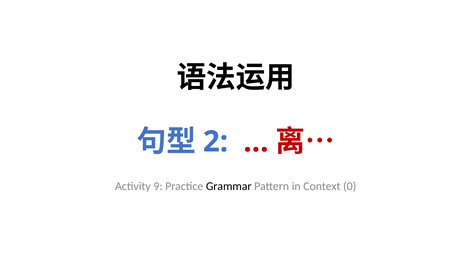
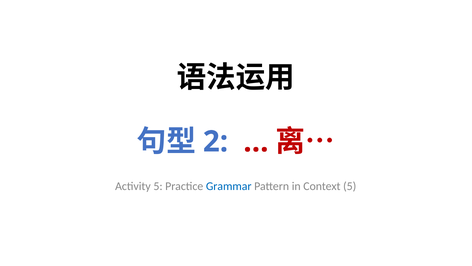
Activity 9: 9 -> 5
Grammar colour: black -> blue
Context 0: 0 -> 5
